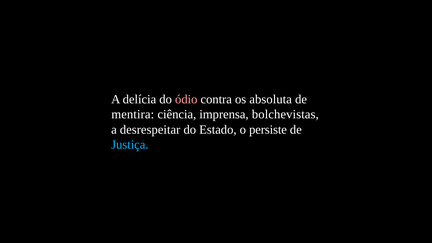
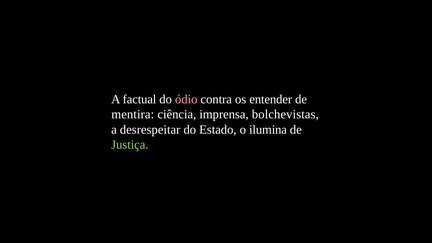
delícia: delícia -> factual
absoluta: absoluta -> entender
persiste: persiste -> ilumina
Justiça colour: light blue -> light green
